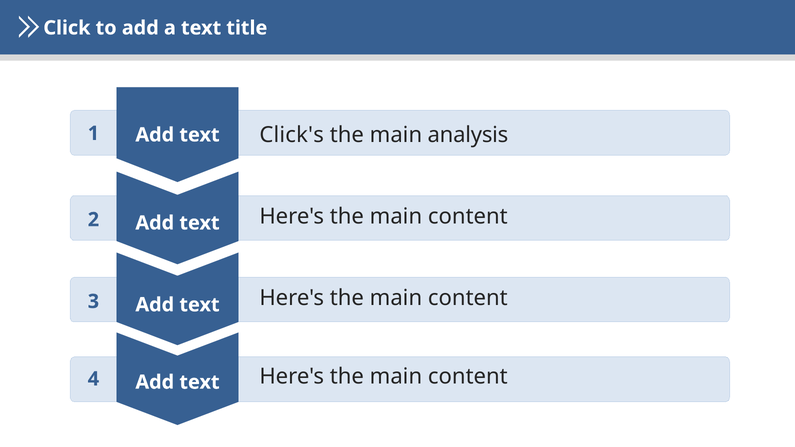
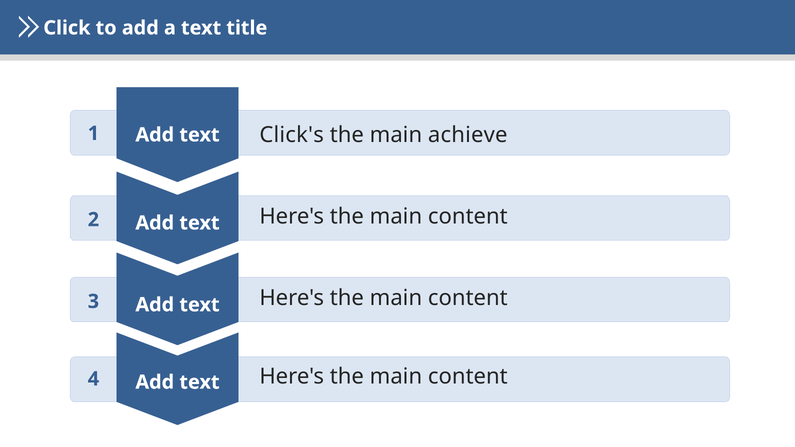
analysis: analysis -> achieve
